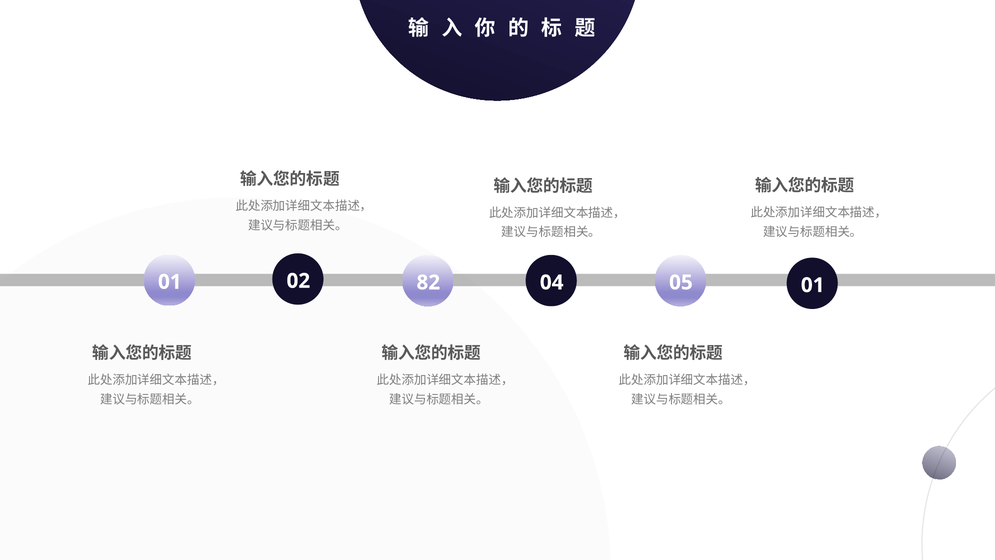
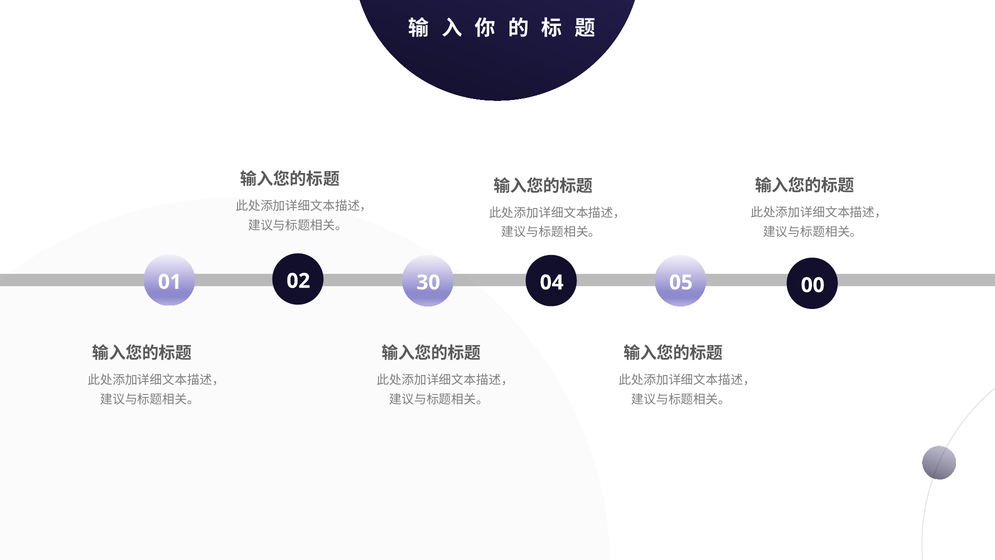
82: 82 -> 30
05 01: 01 -> 00
